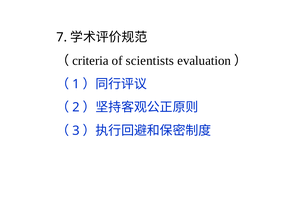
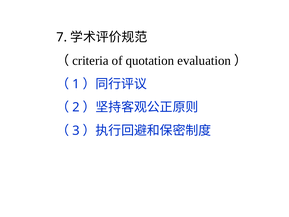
scientists: scientists -> quotation
